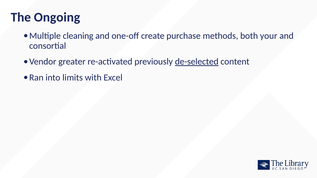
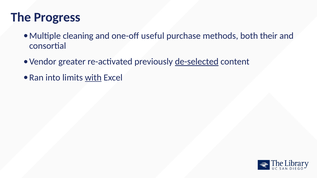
Ongoing: Ongoing -> Progress
create: create -> useful
your: your -> their
with underline: none -> present
